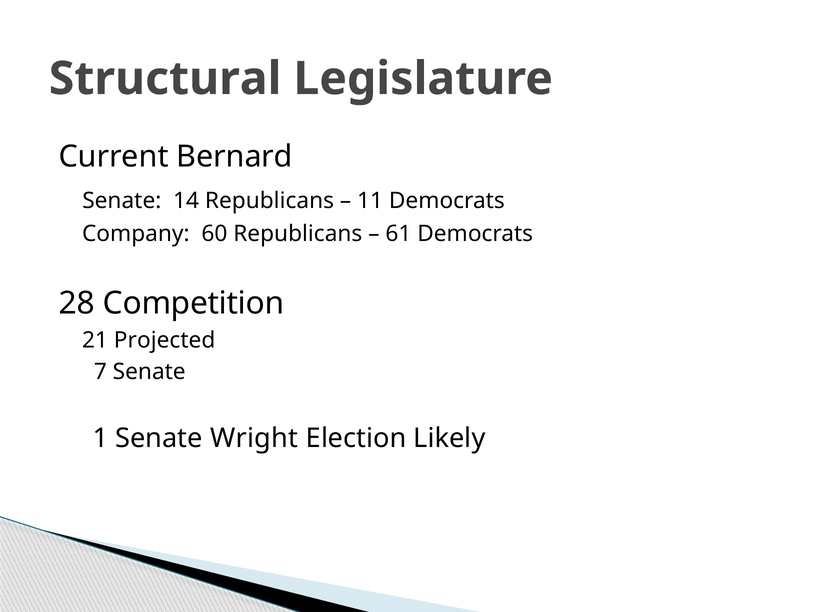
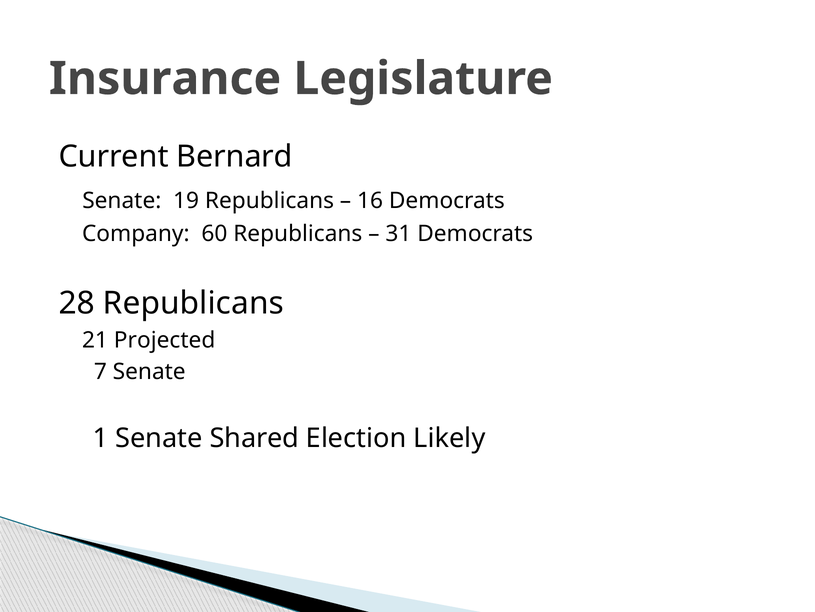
Structural: Structural -> Insurance
14: 14 -> 19
11: 11 -> 16
61: 61 -> 31
28 Competition: Competition -> Republicans
Wright: Wright -> Shared
